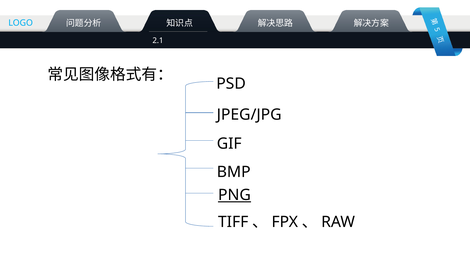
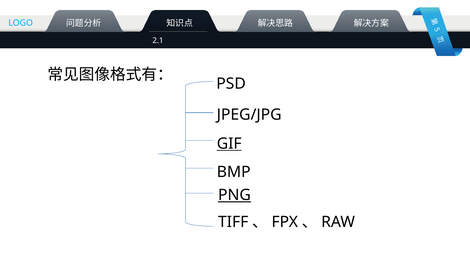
GIF underline: none -> present
